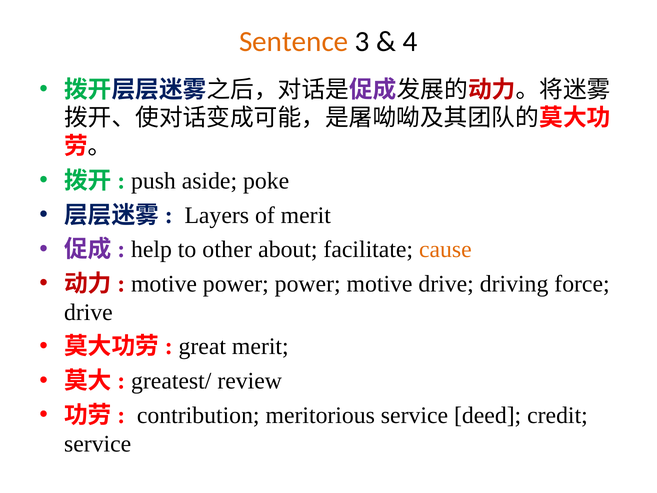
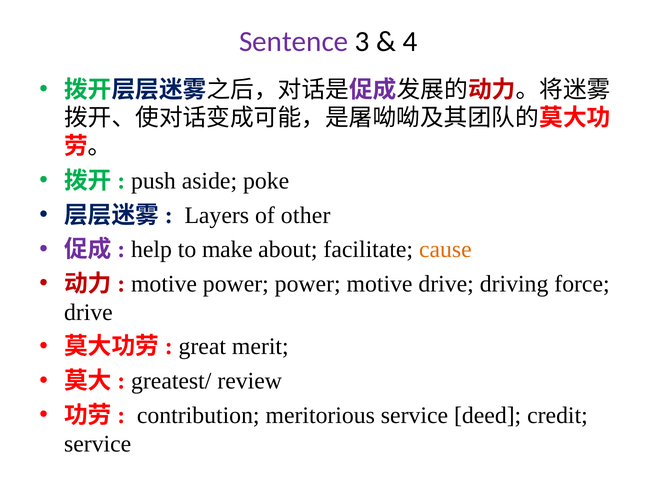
Sentence colour: orange -> purple
of merit: merit -> other
other: other -> make
